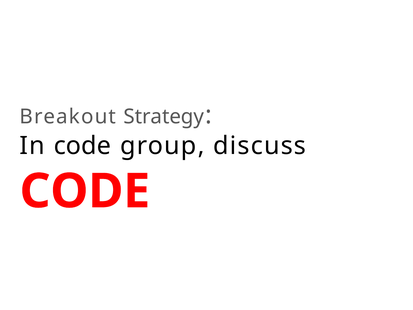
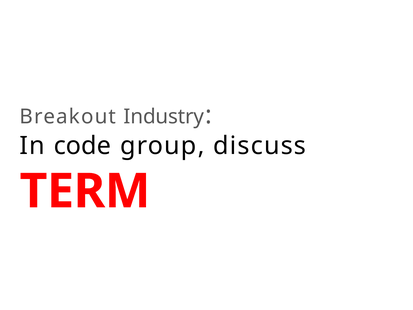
Strategy: Strategy -> Industry
CODE at (85, 191): CODE -> TERM
